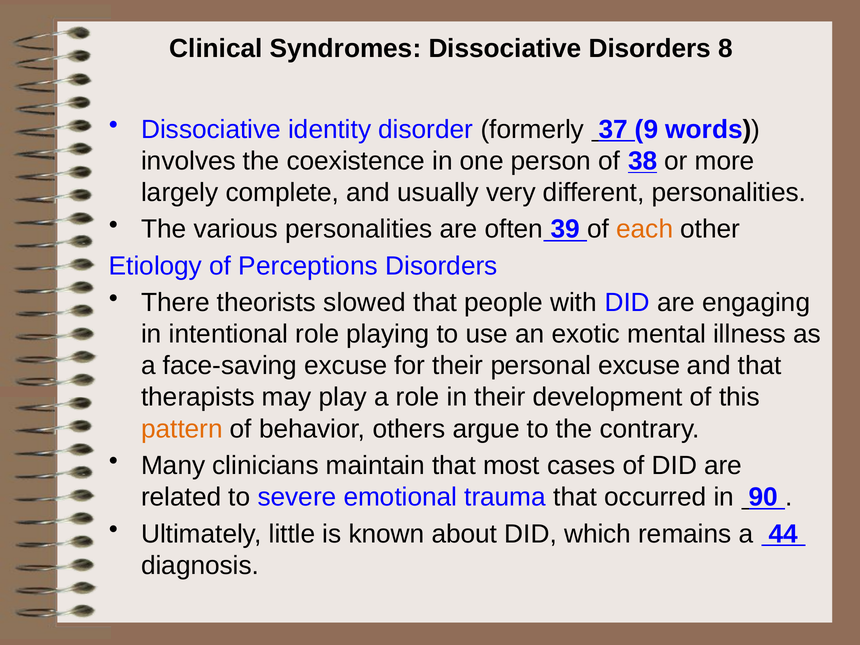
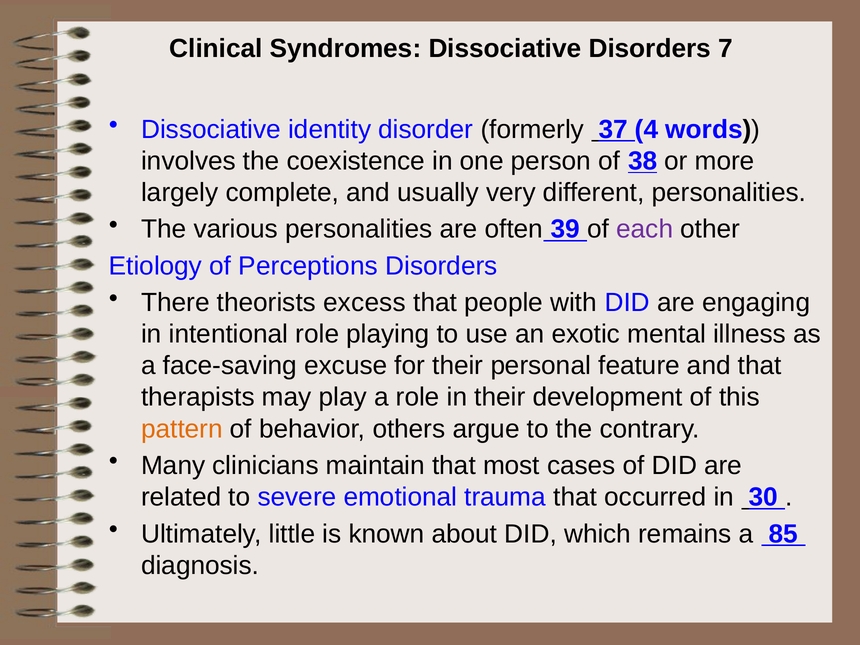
8: 8 -> 7
9: 9 -> 4
each colour: orange -> purple
slowed: slowed -> excess
personal excuse: excuse -> feature
90: 90 -> 30
44: 44 -> 85
